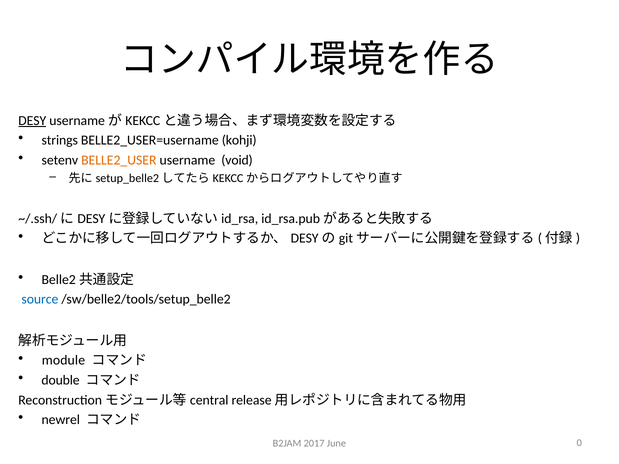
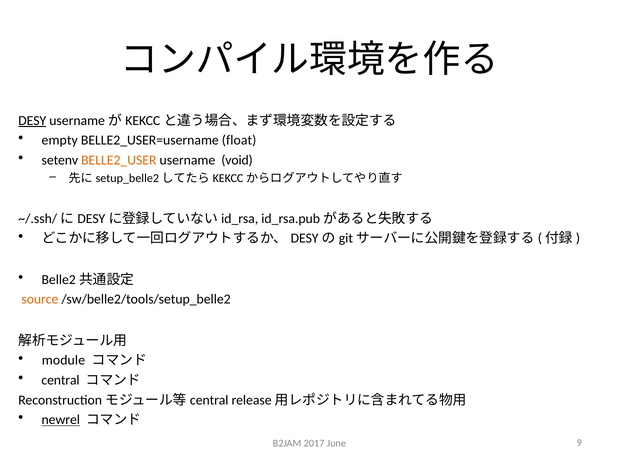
strings: strings -> empty
kohji: kohji -> float
source colour: blue -> orange
double: double -> central
newrel underline: none -> present
0: 0 -> 9
